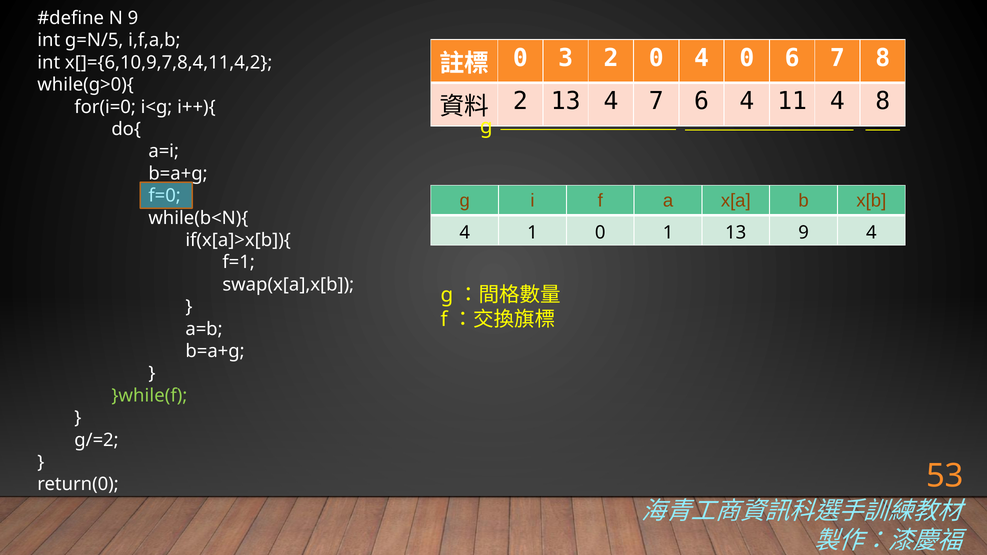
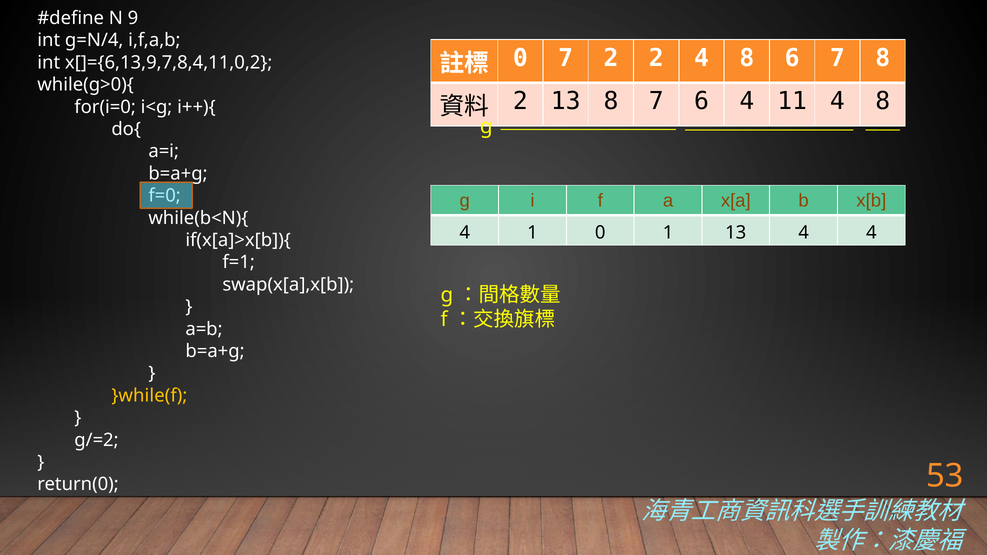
g=N/5: g=N/5 -> g=N/4
0 3: 3 -> 7
2 0: 0 -> 2
0 at (747, 58): 0 -> 8
x[]={6,10,9,7,8,4,11,4,2: x[]={6,10,9,7,8,4,11,4,2 -> x[]={6,13,9,7,8,4,11,0,2
13 4: 4 -> 8
13 9: 9 -> 4
}while(f colour: light green -> yellow
